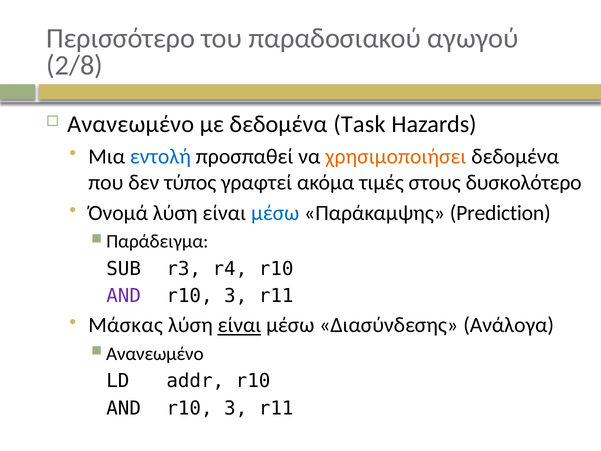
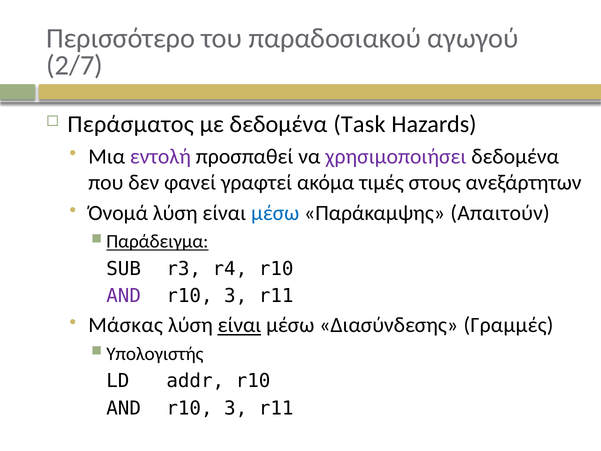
2/8: 2/8 -> 2/7
Ανανεωμένο at (131, 124): Ανανεωμένο -> Περάσματος
εντολή colour: blue -> purple
χρησιμοποιήσει colour: orange -> purple
τύπος: τύπος -> φανεί
δυσκολότερο: δυσκολότερο -> ανεξάρτητων
Prediction: Prediction -> Απαιτούν
Παράδειγμα underline: none -> present
Ανάλογα: Ανάλογα -> Γραμμές
Ανανεωμένο at (155, 354): Ανανεωμένο -> Υπολογιστής
